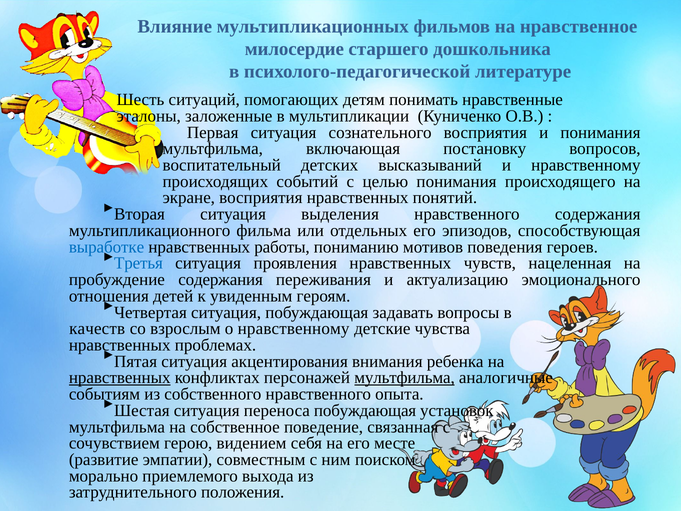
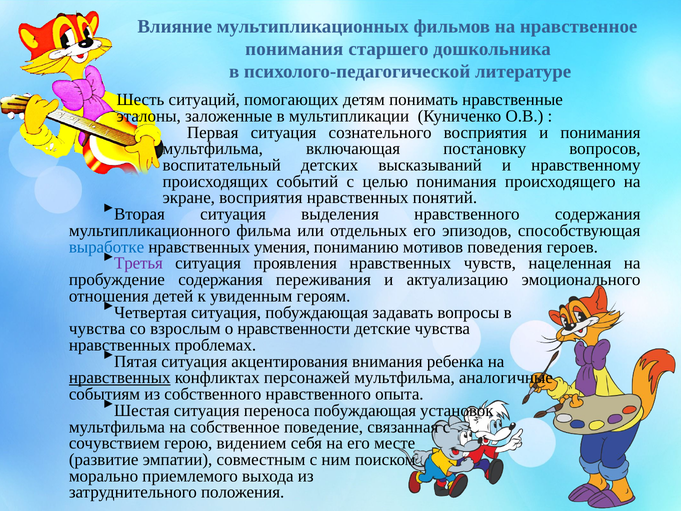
милосердие at (294, 49): милосердие -> понимания
работы: работы -> умения
Третья colour: blue -> purple
качеств at (97, 329): качеств -> чувства
о нравственному: нравственному -> нравственности
мультфильма at (405, 378) underline: present -> none
